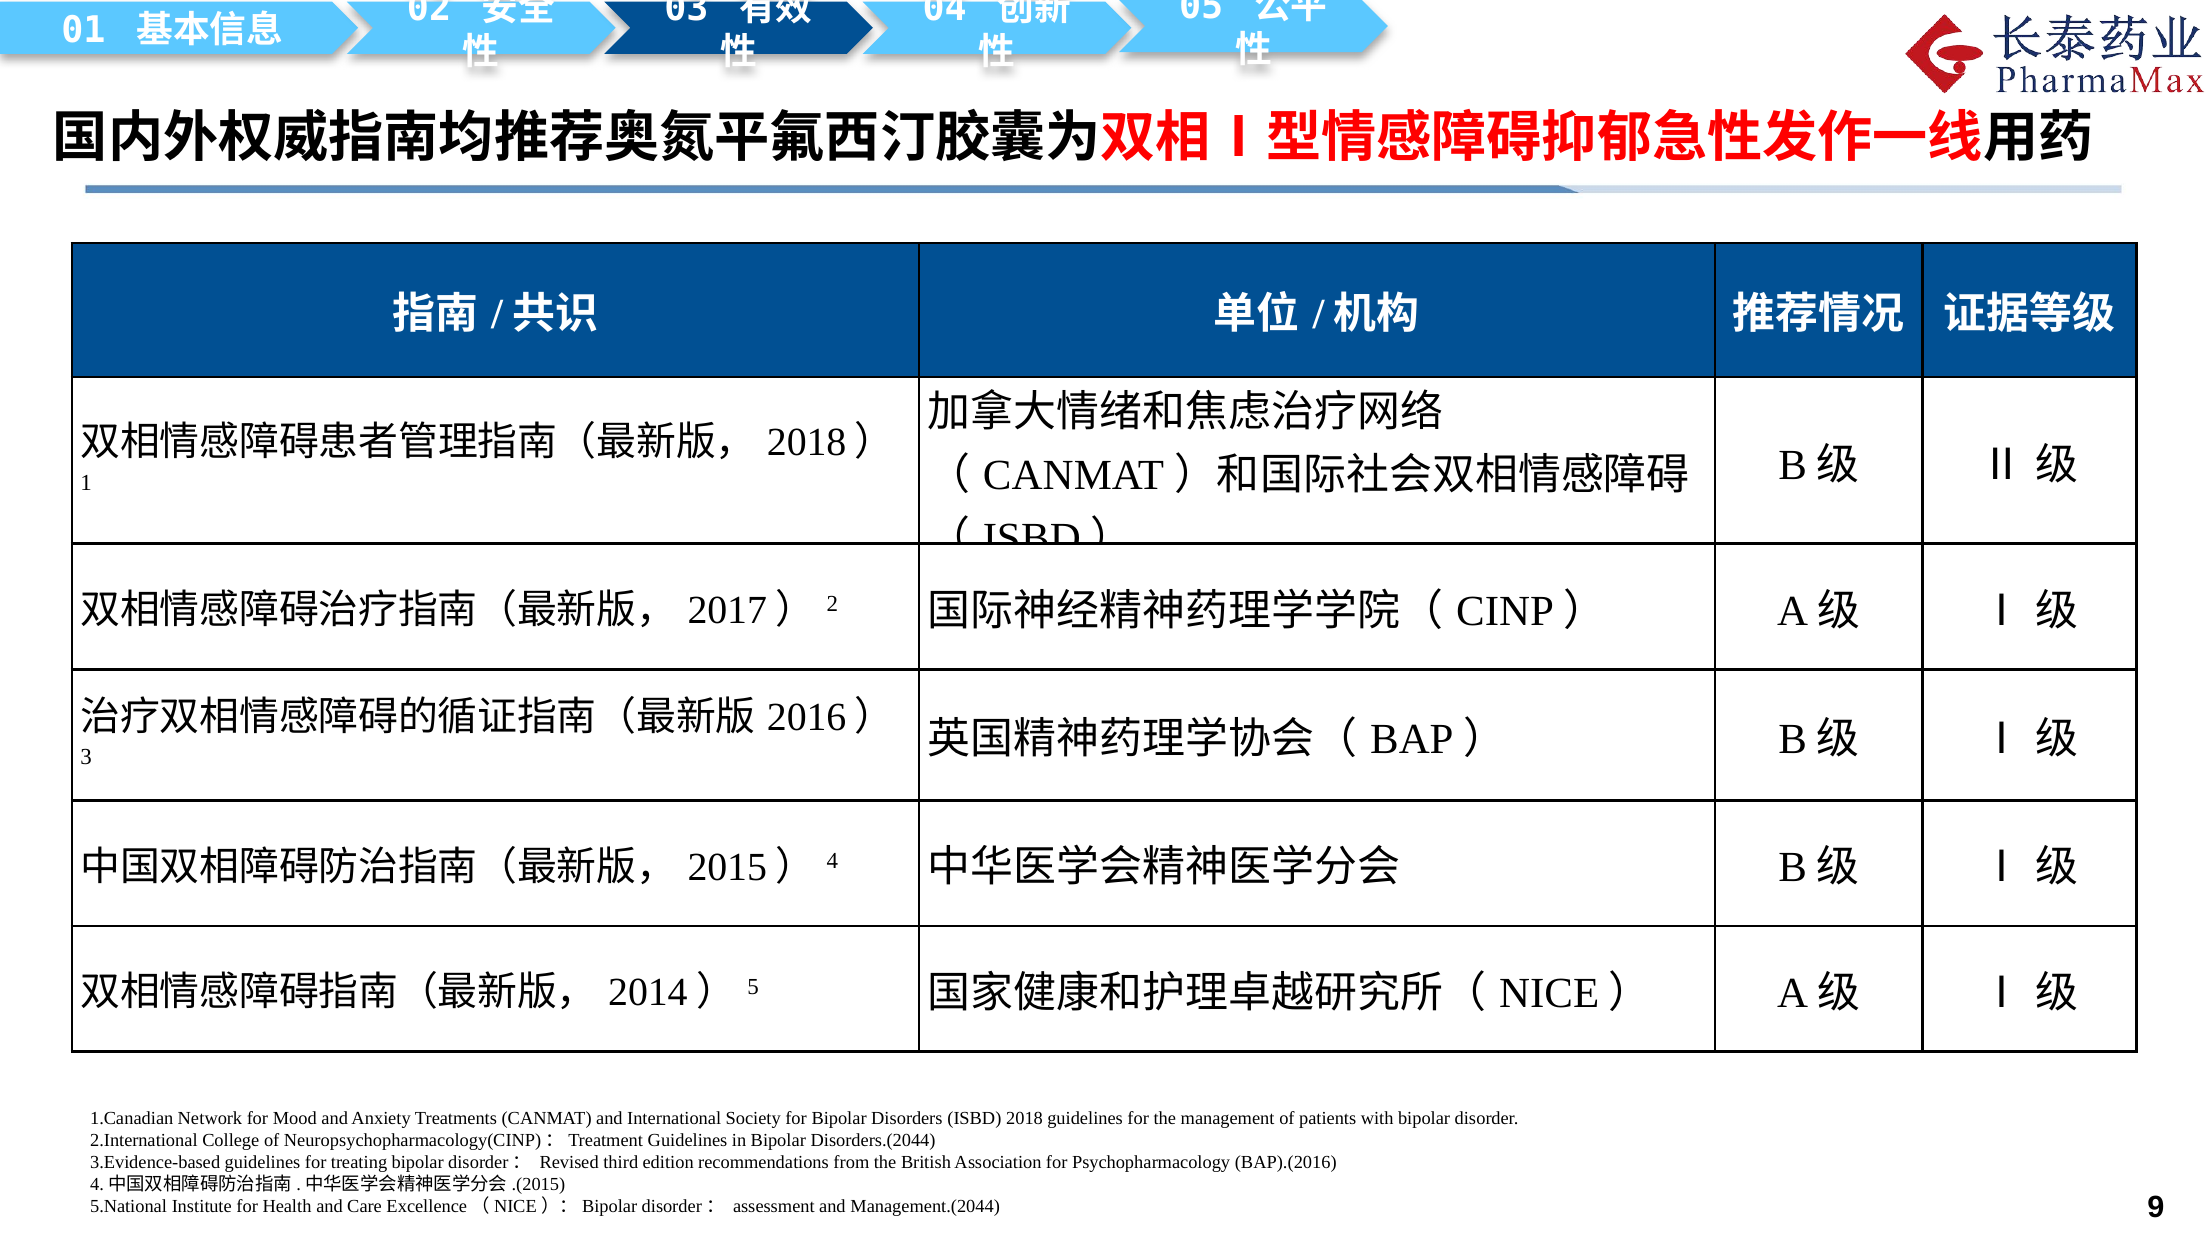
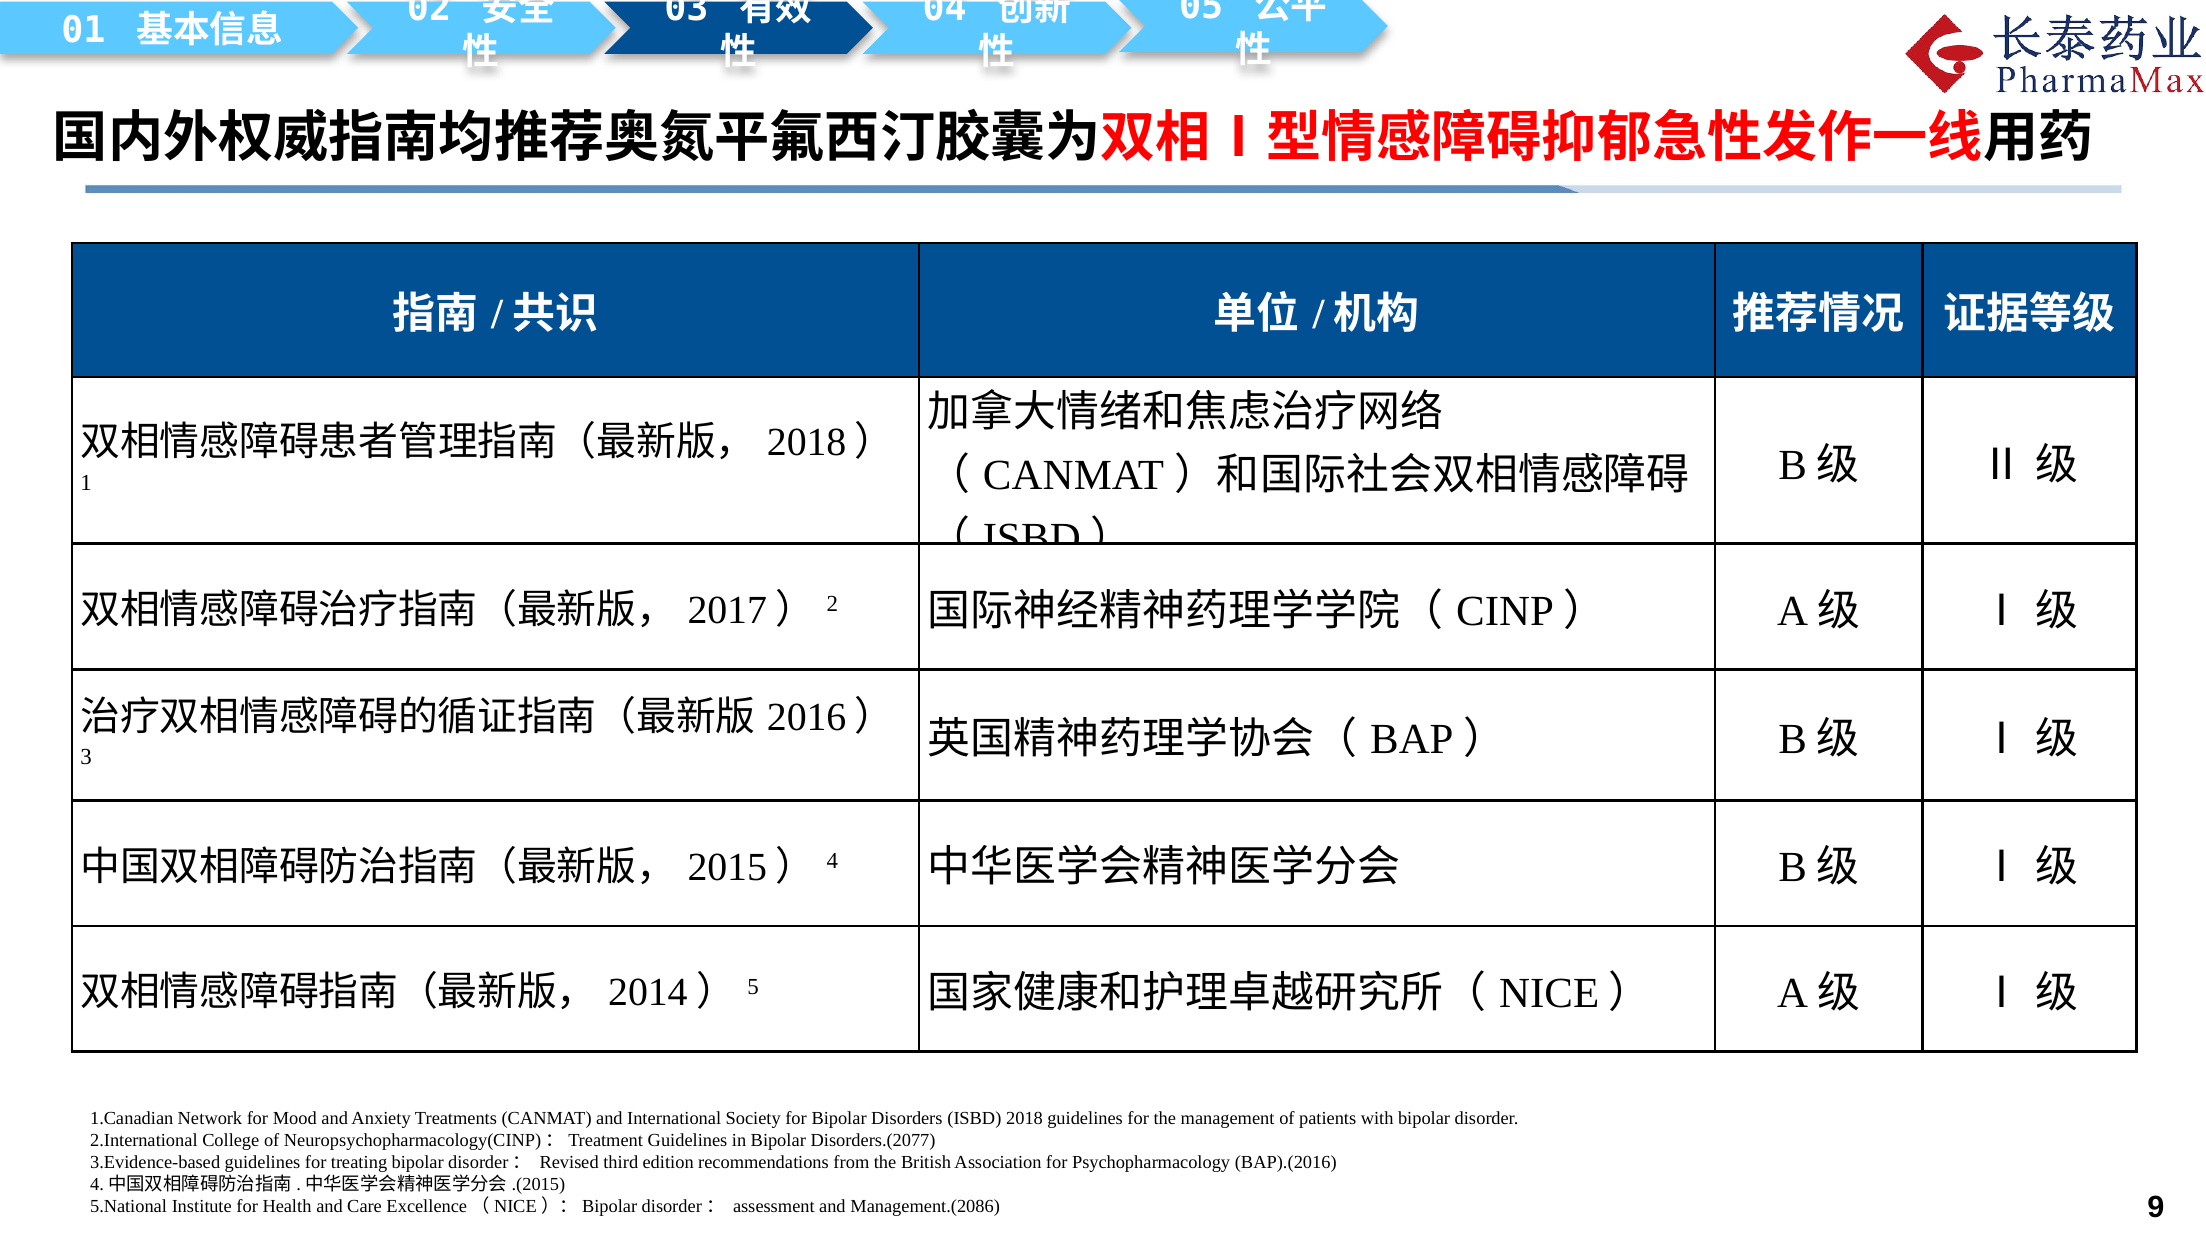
Disorders.(2044: Disorders.(2044 -> Disorders.(2077
Management.(2044: Management.(2044 -> Management.(2086
